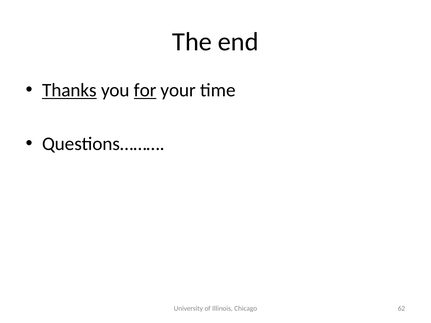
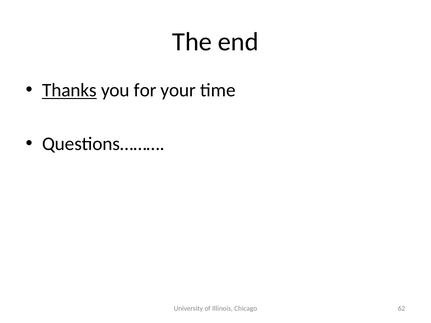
for underline: present -> none
